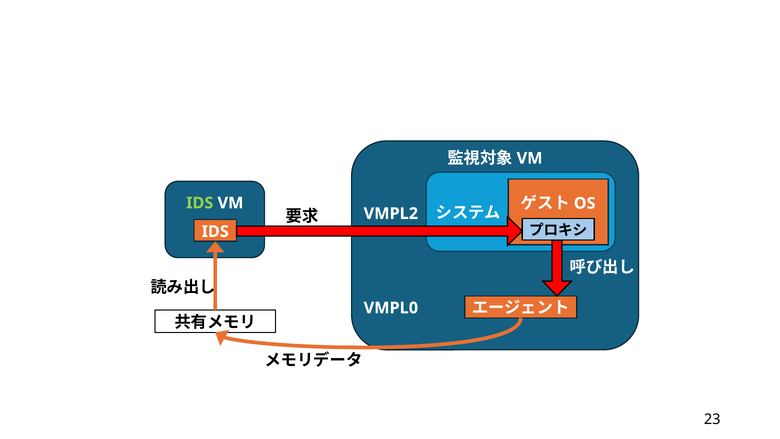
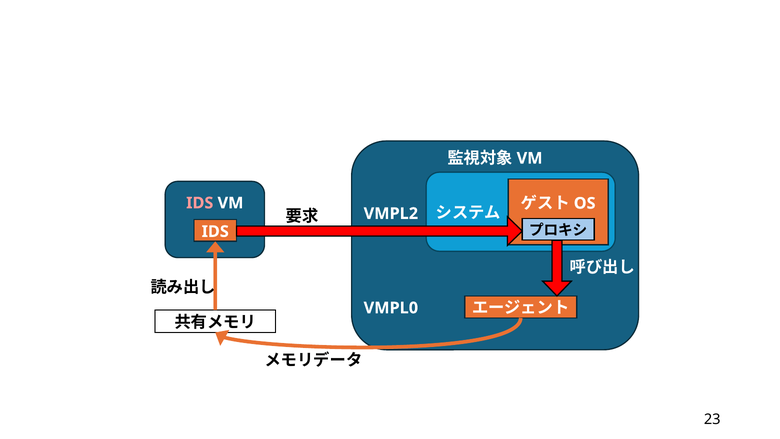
IDS at (200, 203) colour: light green -> pink
